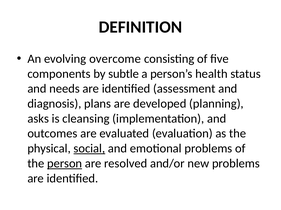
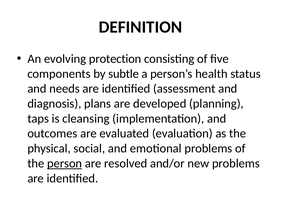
overcome: overcome -> protection
asks: asks -> taps
social underline: present -> none
